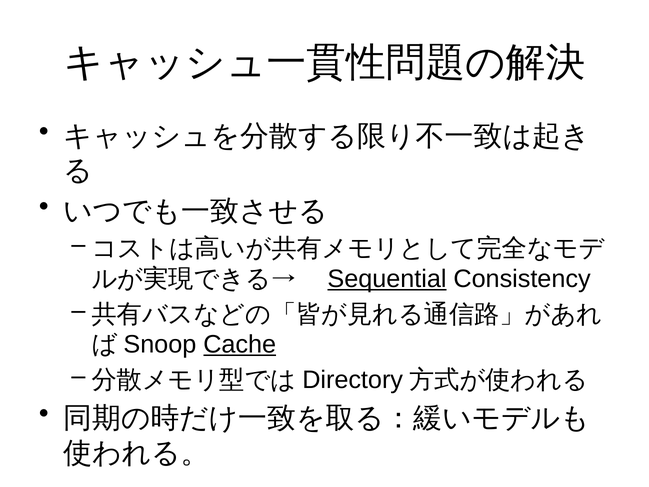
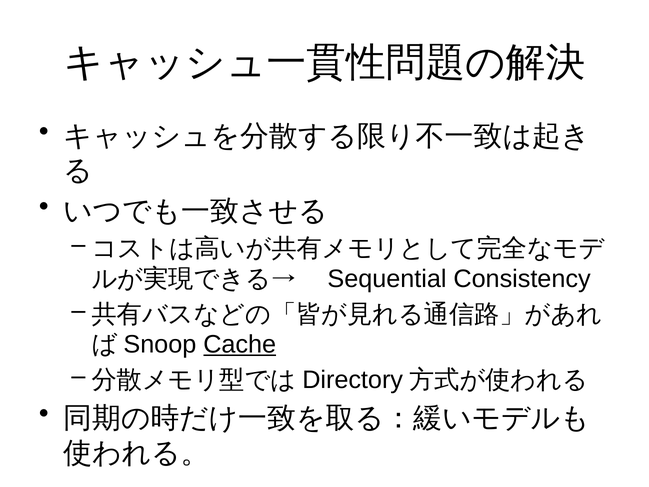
Sequential underline: present -> none
